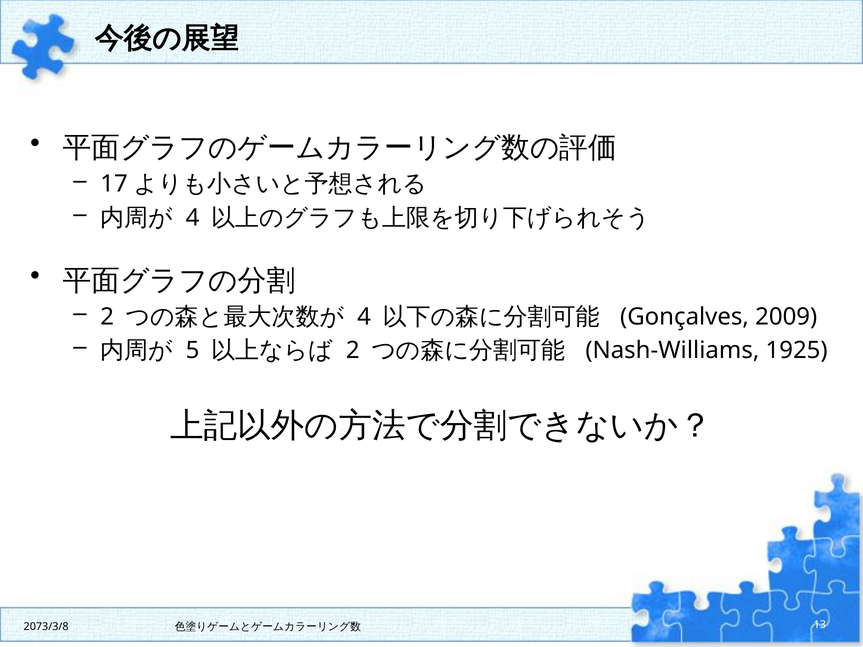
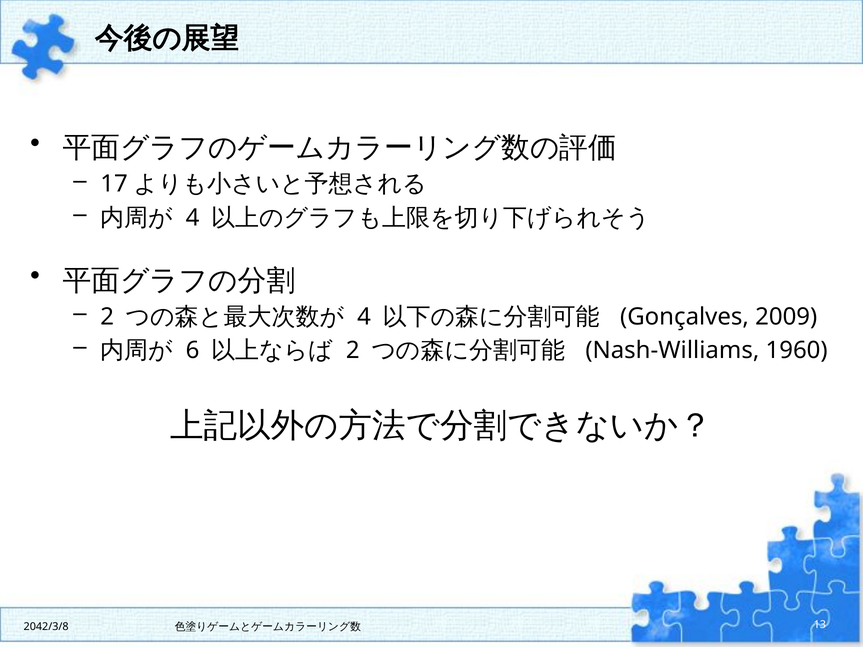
5: 5 -> 6
1925: 1925 -> 1960
2073/3/8: 2073/3/8 -> 2042/3/8
